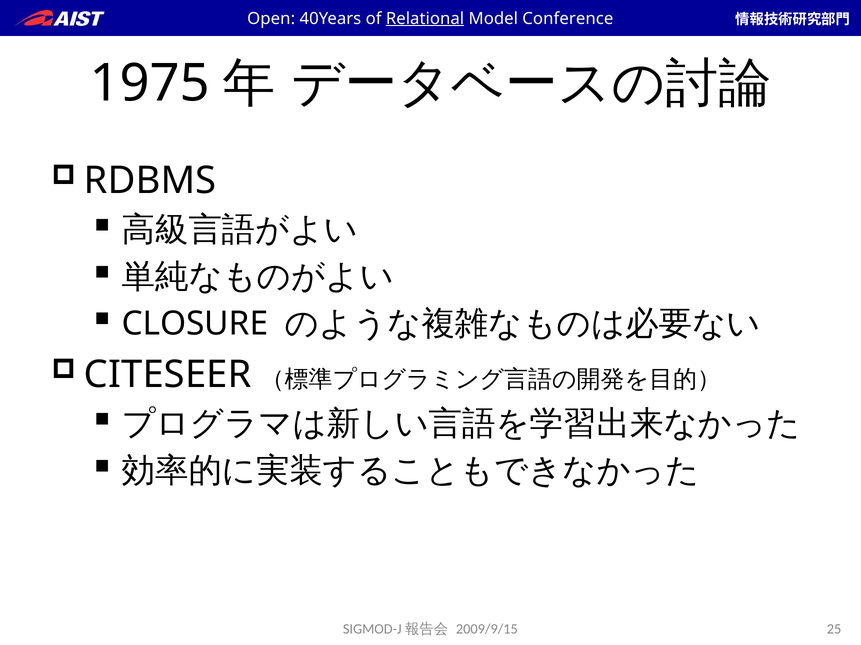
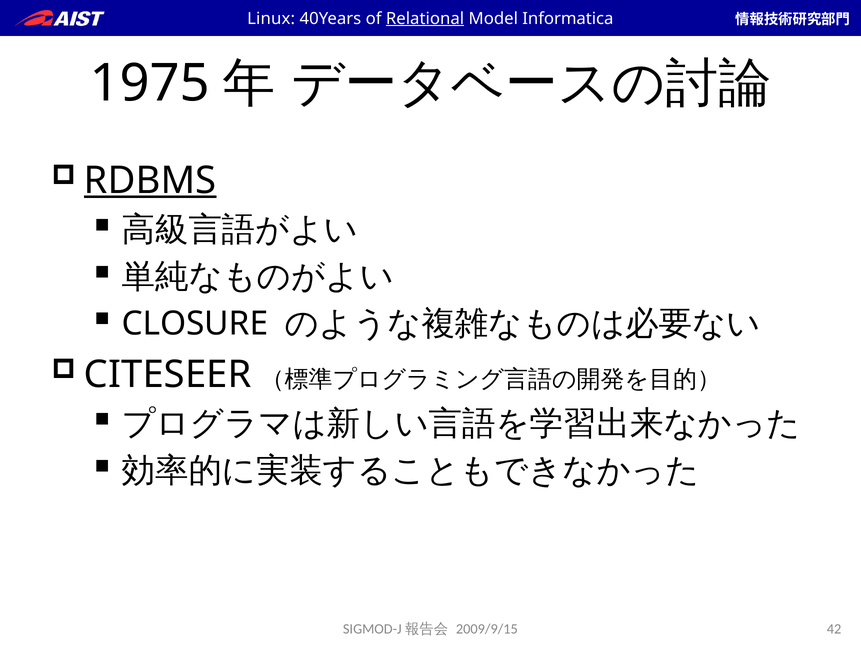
Open: Open -> Linux
Conference: Conference -> Informatica
RDBMS underline: none -> present
25: 25 -> 42
